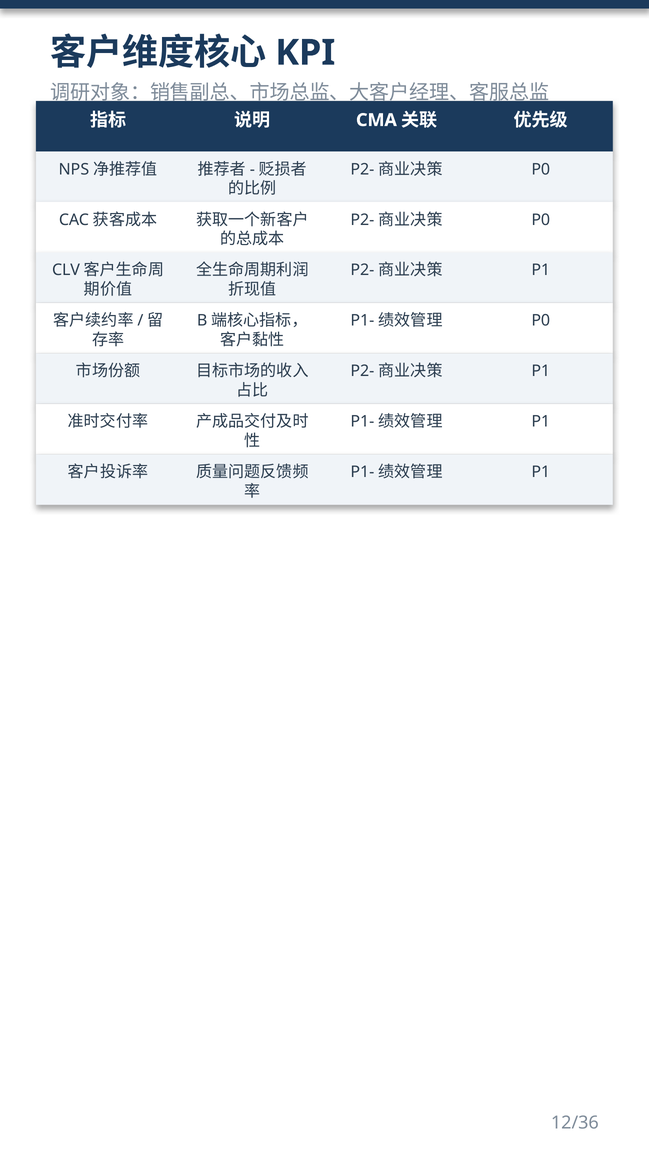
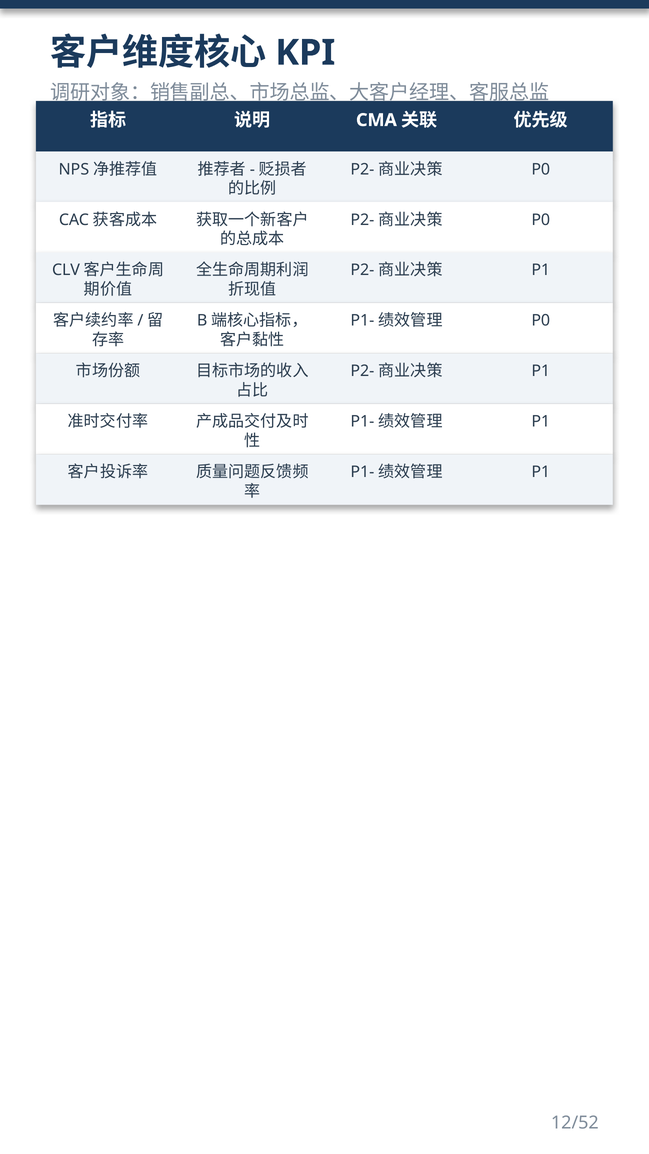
12/36: 12/36 -> 12/52
